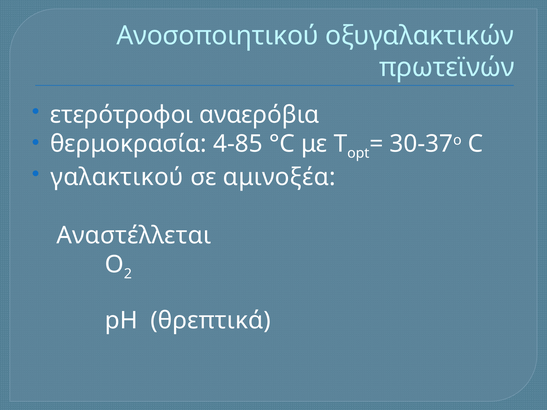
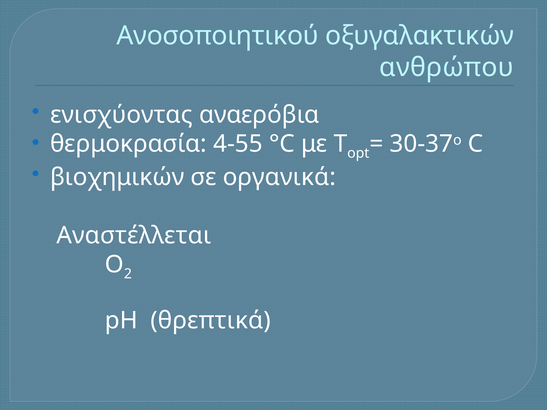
πρωτεϊνών: πρωτεϊνών -> ανθρώπου
ετερότροφοι: ετερότροφοι -> ενισχύοντας
4-85: 4-85 -> 4-55
γαλακτικού: γαλακτικού -> βιοχημικών
αμινοξέα: αμινοξέα -> οργανικά
